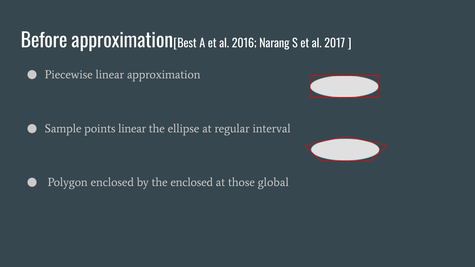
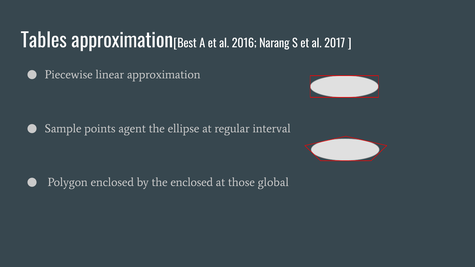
Before: Before -> Tables
points linear: linear -> agent
